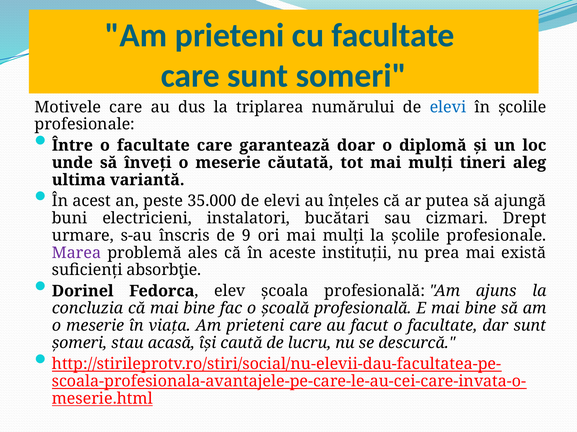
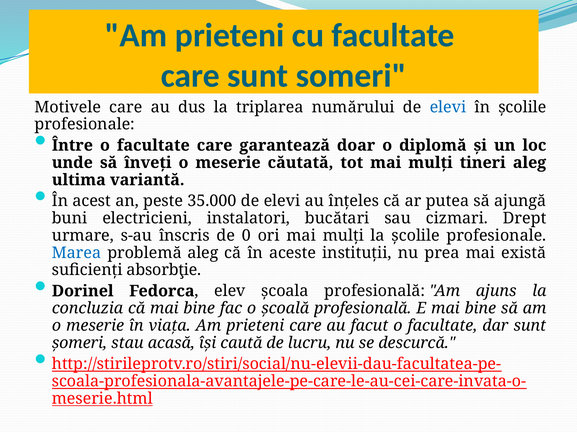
9: 9 -> 0
Marea colour: purple -> blue
problemă ales: ales -> aleg
